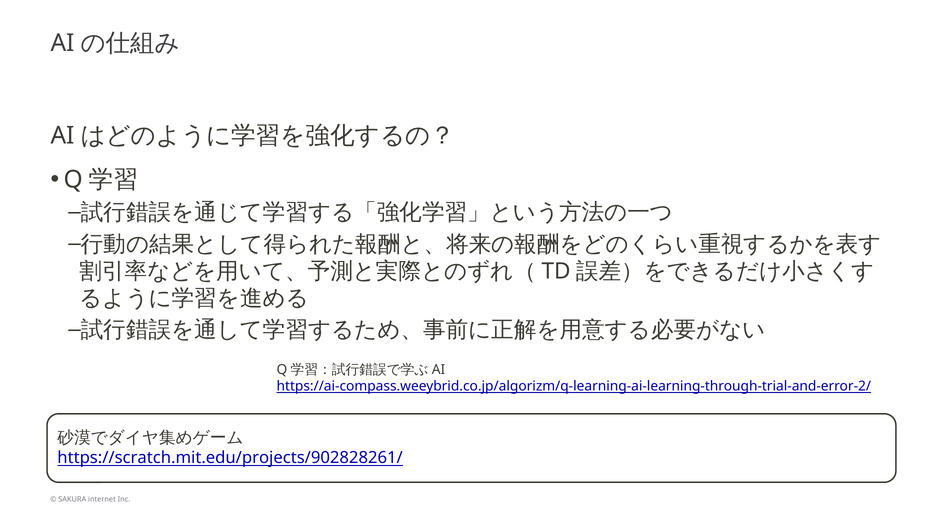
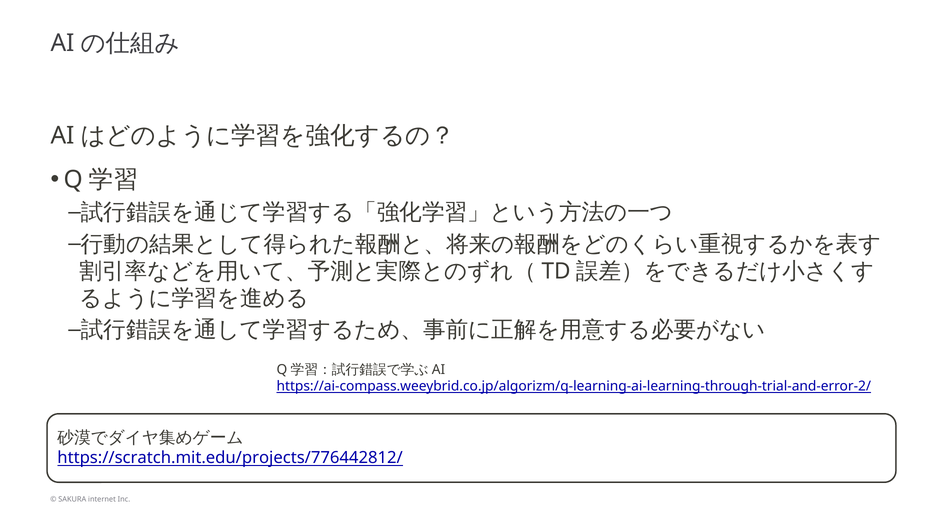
https://scratch.mit.edu/projects/902828261/: https://scratch.mit.edu/projects/902828261/ -> https://scratch.mit.edu/projects/776442812/
